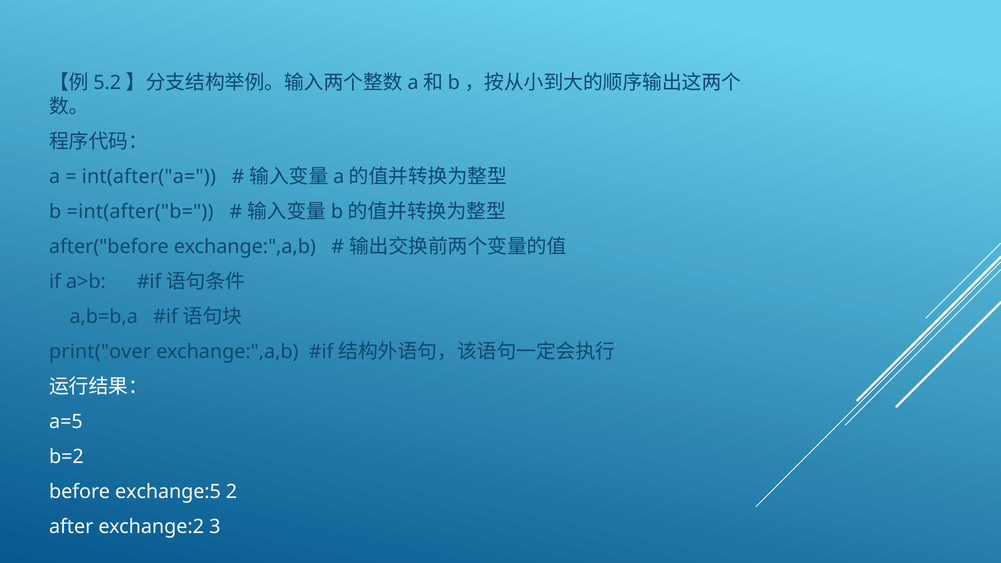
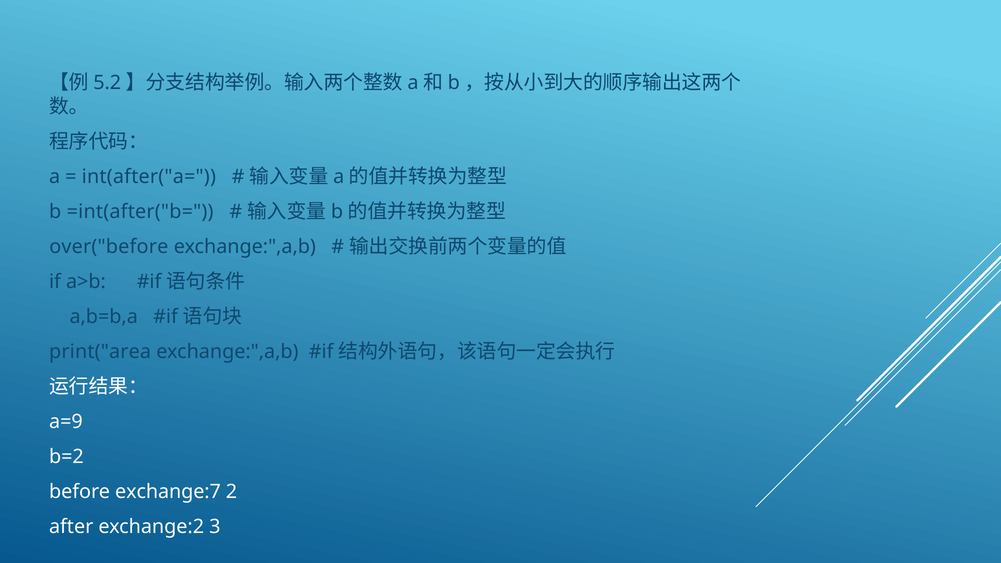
after("before: after("before -> over("before
print("over: print("over -> print("area
a=5: a=5 -> a=9
exchange:5: exchange:5 -> exchange:7
